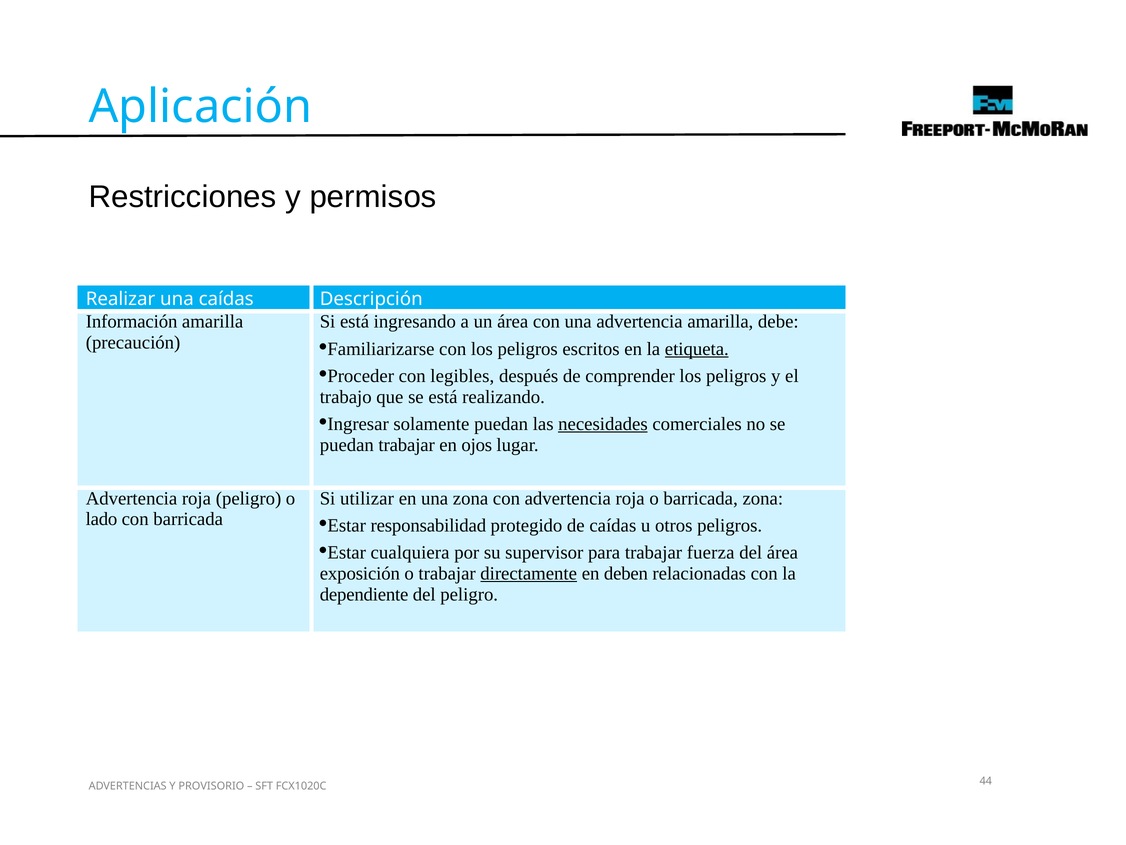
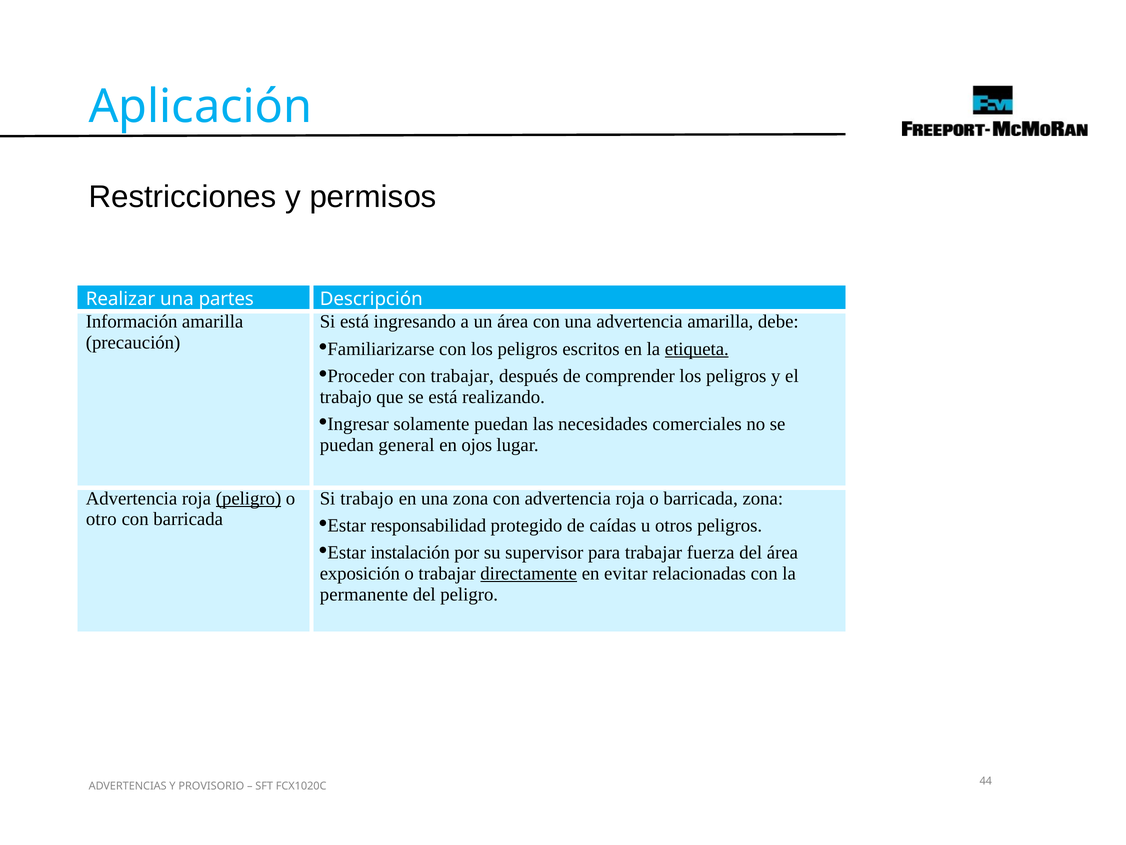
una caídas: caídas -> partes
con legibles: legibles -> trabajar
necesidades underline: present -> none
puedan trabajar: trabajar -> general
peligro at (249, 498) underline: none -> present
Si utilizar: utilizar -> trabajo
lado: lado -> otro
cualquiera: cualquiera -> instalación
deben: deben -> evitar
dependiente: dependiente -> permanente
